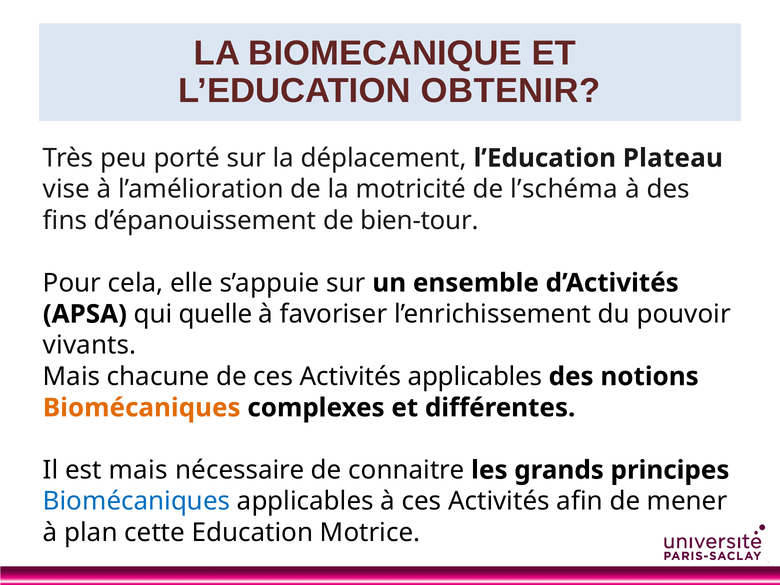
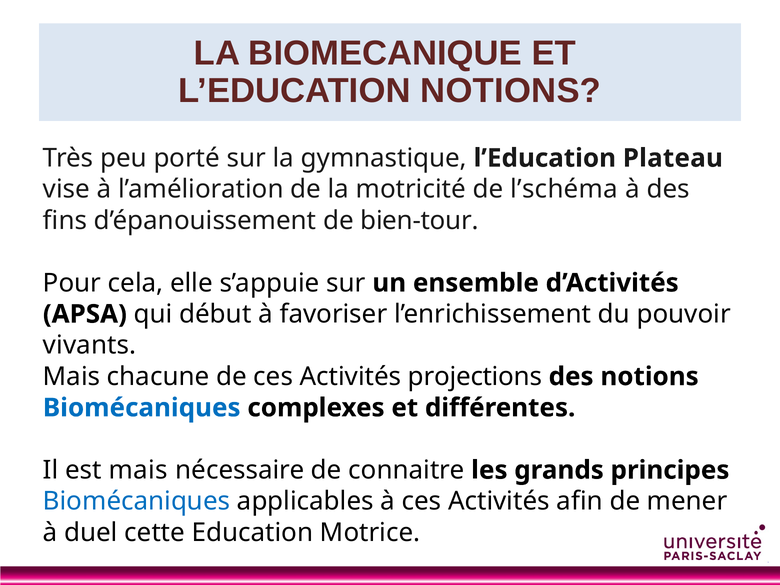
L’EDUCATION OBTENIR: OBTENIR -> NOTIONS
déplacement: déplacement -> gymnastique
quelle: quelle -> début
Activités applicables: applicables -> projections
Biomécaniques at (142, 408) colour: orange -> blue
plan: plan -> duel
